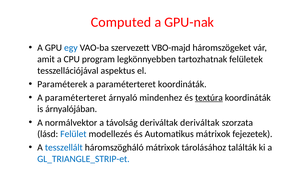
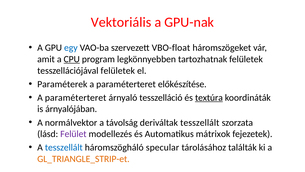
Computed: Computed -> Vektoriális
VBO-majd: VBO-majd -> VBO-float
CPU underline: none -> present
tesszellációjával aspektus: aspektus -> felületek
paraméterteret koordináták: koordináták -> előkészítése
mindenhez: mindenhez -> tesszelláció
deriváltak deriváltak: deriváltak -> tesszellált
Felület colour: blue -> purple
háromszögháló mátrixok: mátrixok -> specular
GL_TRIANGLE_STRIP-et colour: blue -> orange
